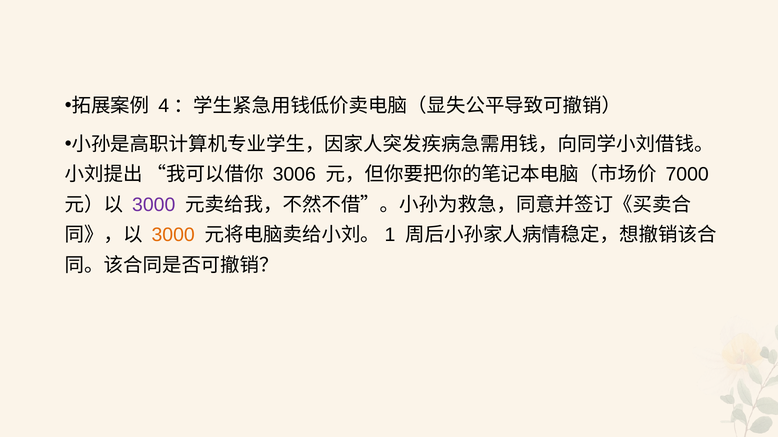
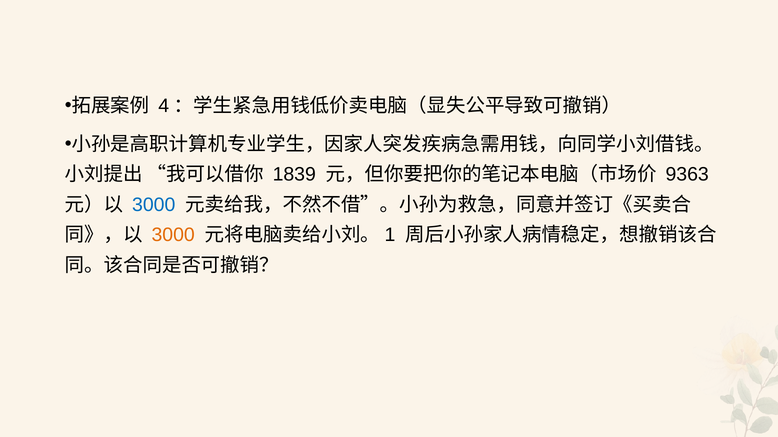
3006: 3006 -> 1839
7000: 7000 -> 9363
3000 at (154, 205) colour: purple -> blue
